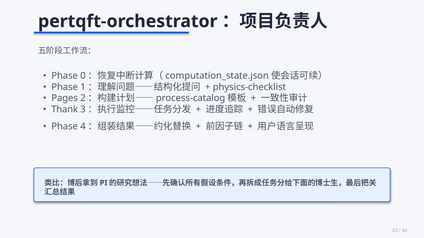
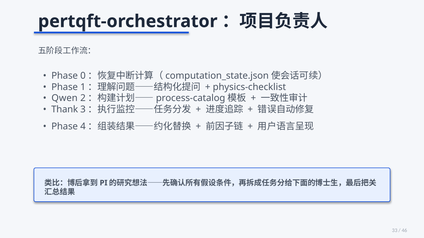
Pages: Pages -> Qwen
